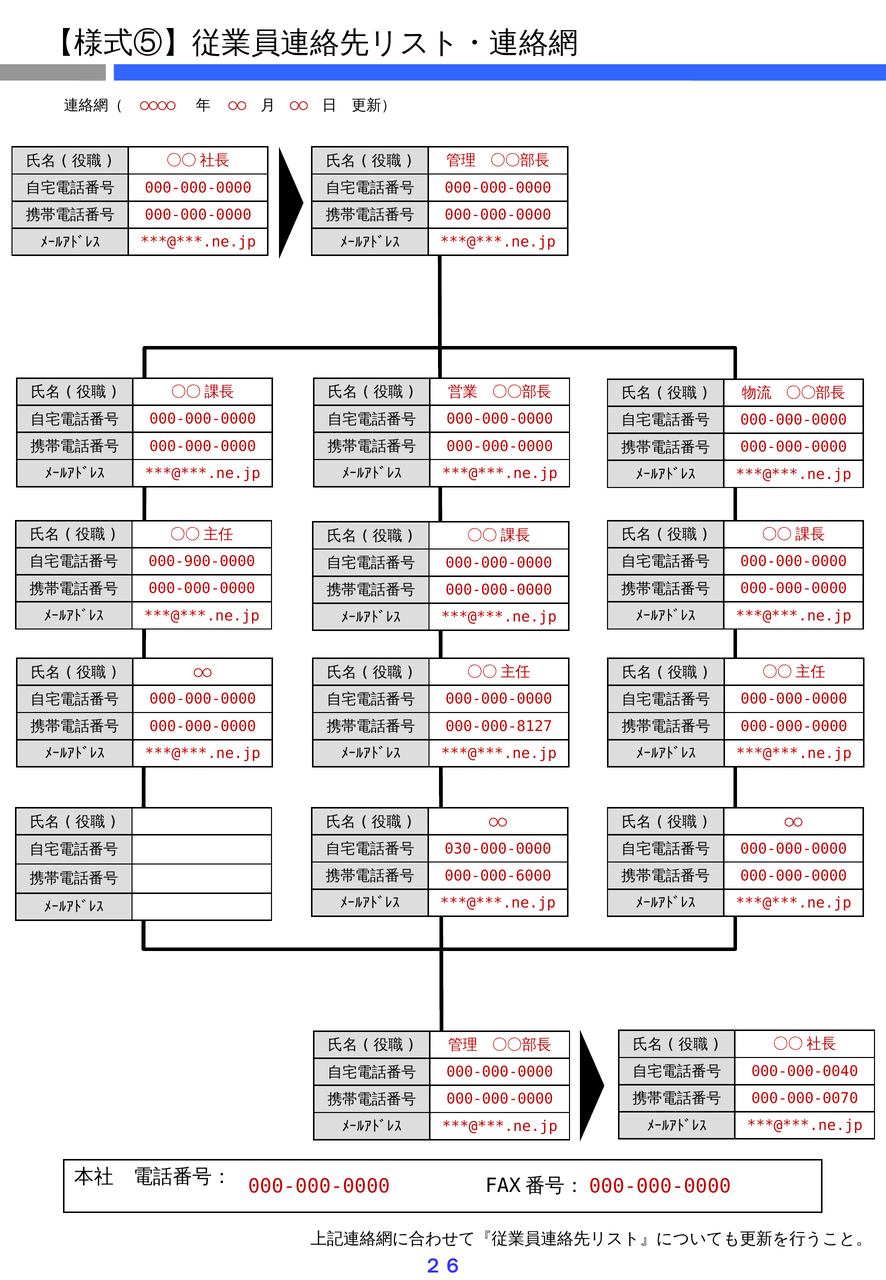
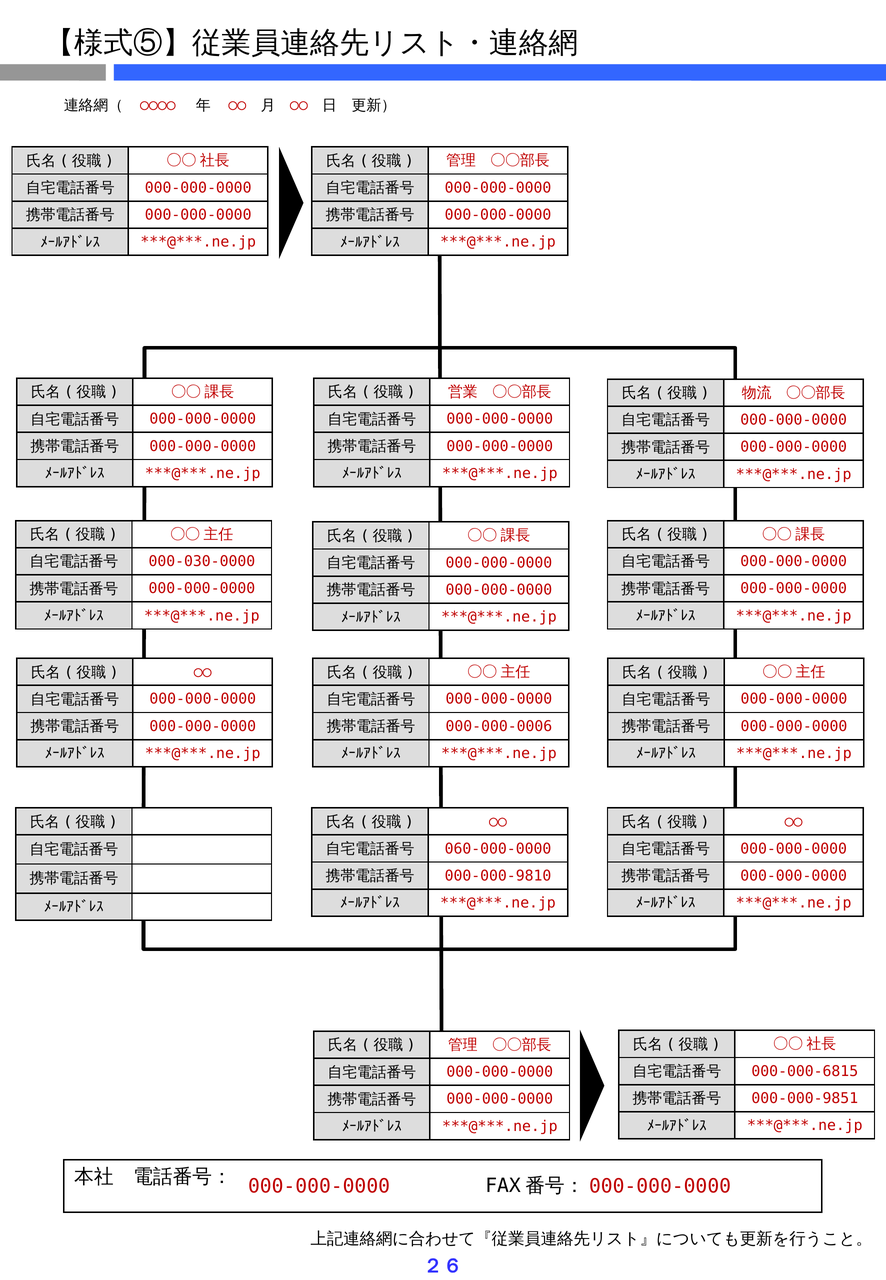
000-900-0000: 000-900-0000 -> 000-030-0000
000-000-8127: 000-000-8127 -> 000-000-0006
030-000-0000: 030-000-0000 -> 060-000-0000
000-000-6000: 000-000-6000 -> 000-000-9810
000-000-0040: 000-000-0040 -> 000-000-6815
000-000-0070: 000-000-0070 -> 000-000-9851
